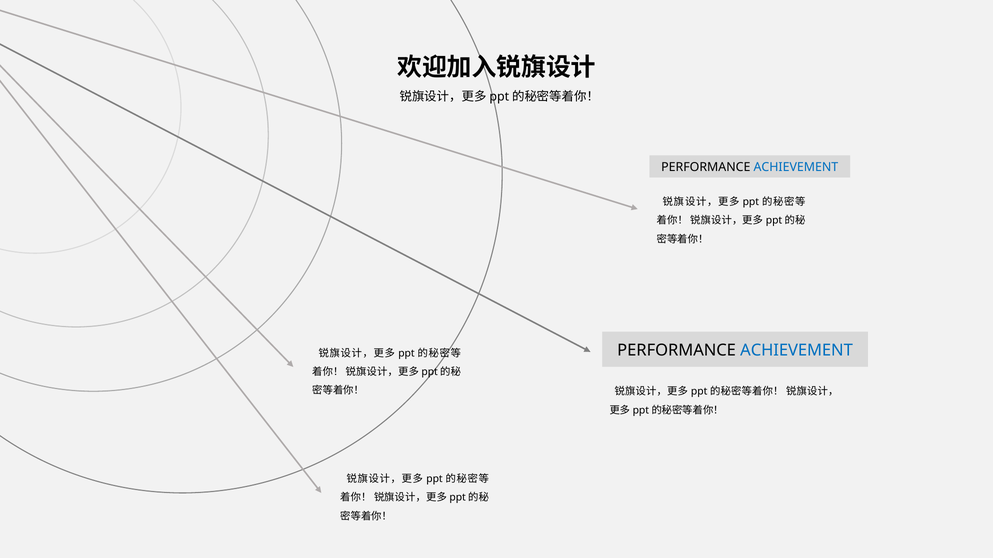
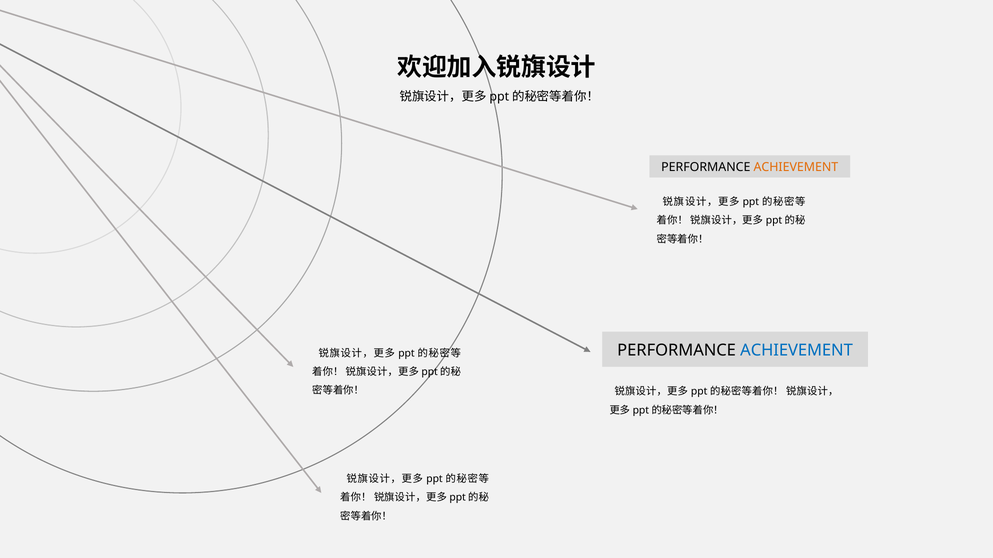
ACHIEVEMENT at (796, 167) colour: blue -> orange
